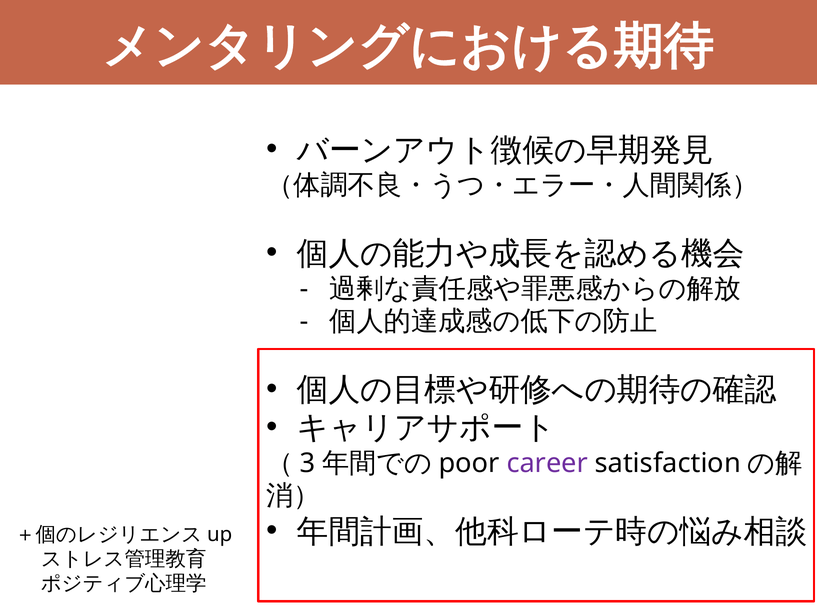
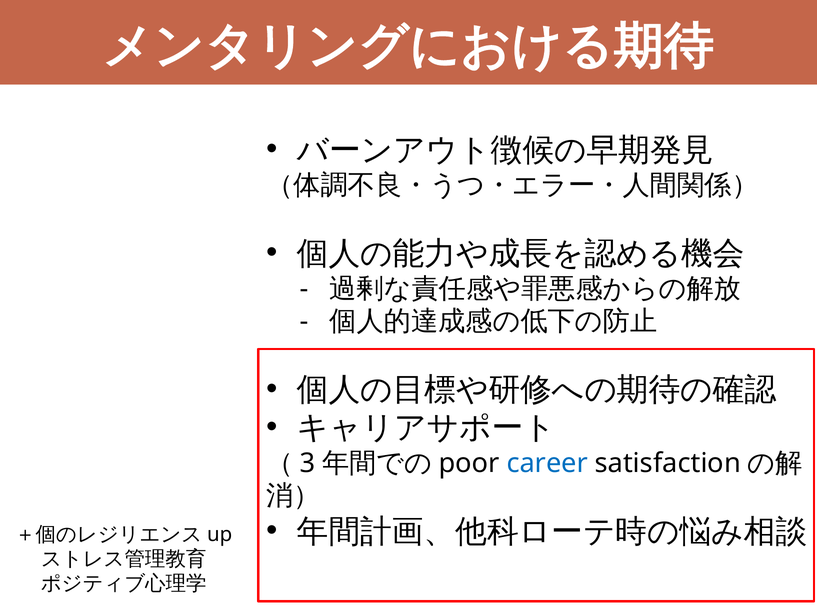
career colour: purple -> blue
